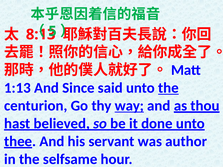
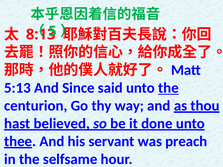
1:13: 1:13 -> 5:13
way underline: present -> none
author: author -> preach
